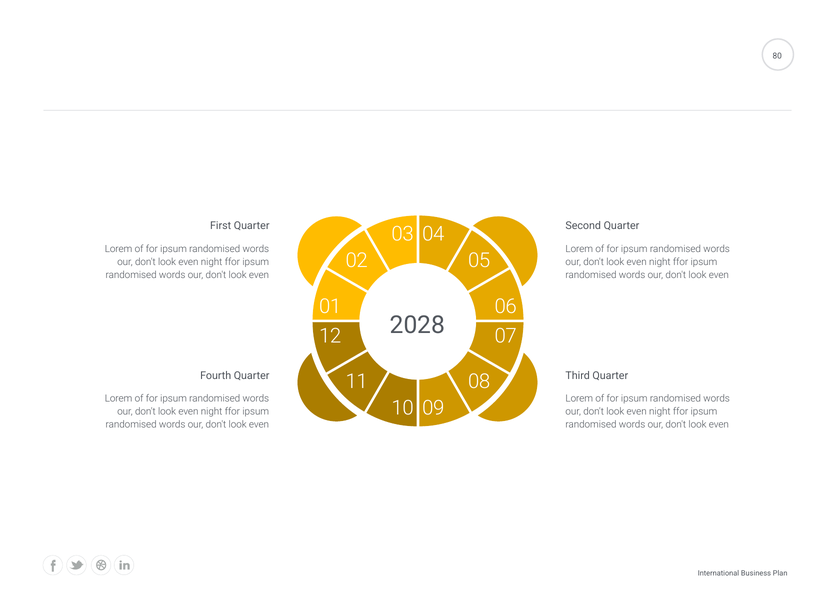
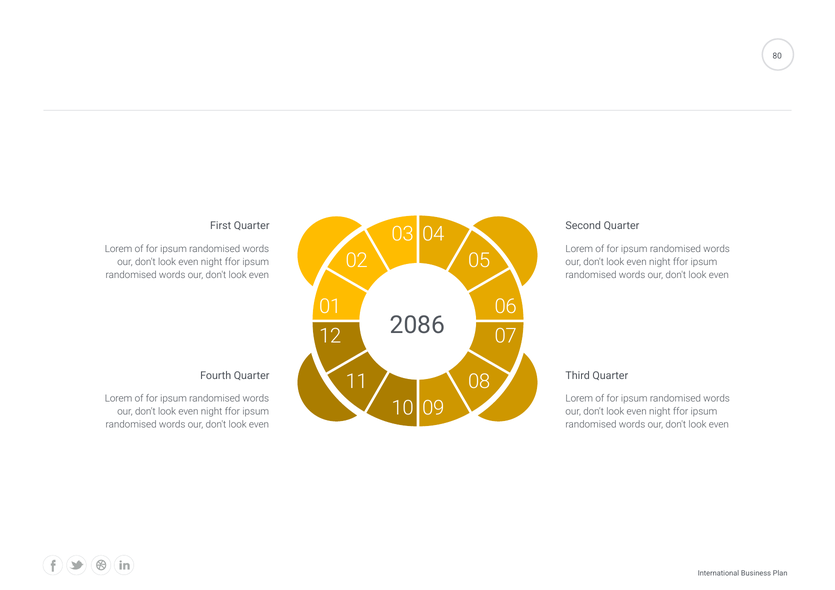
2028: 2028 -> 2086
